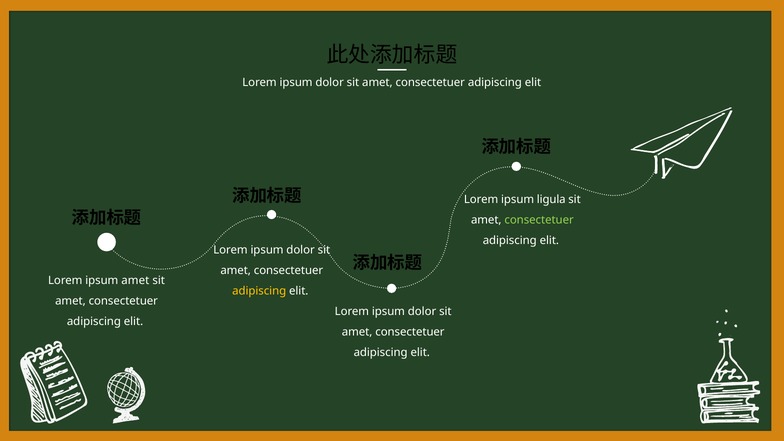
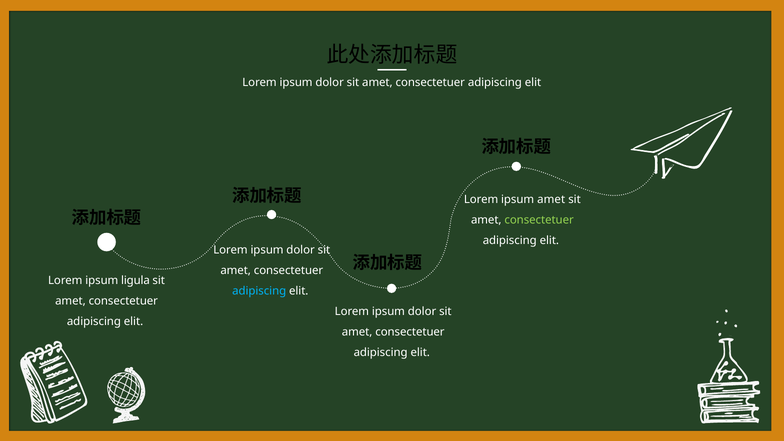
ipsum ligula: ligula -> amet
ipsum amet: amet -> ligula
adipiscing at (259, 291) colour: yellow -> light blue
